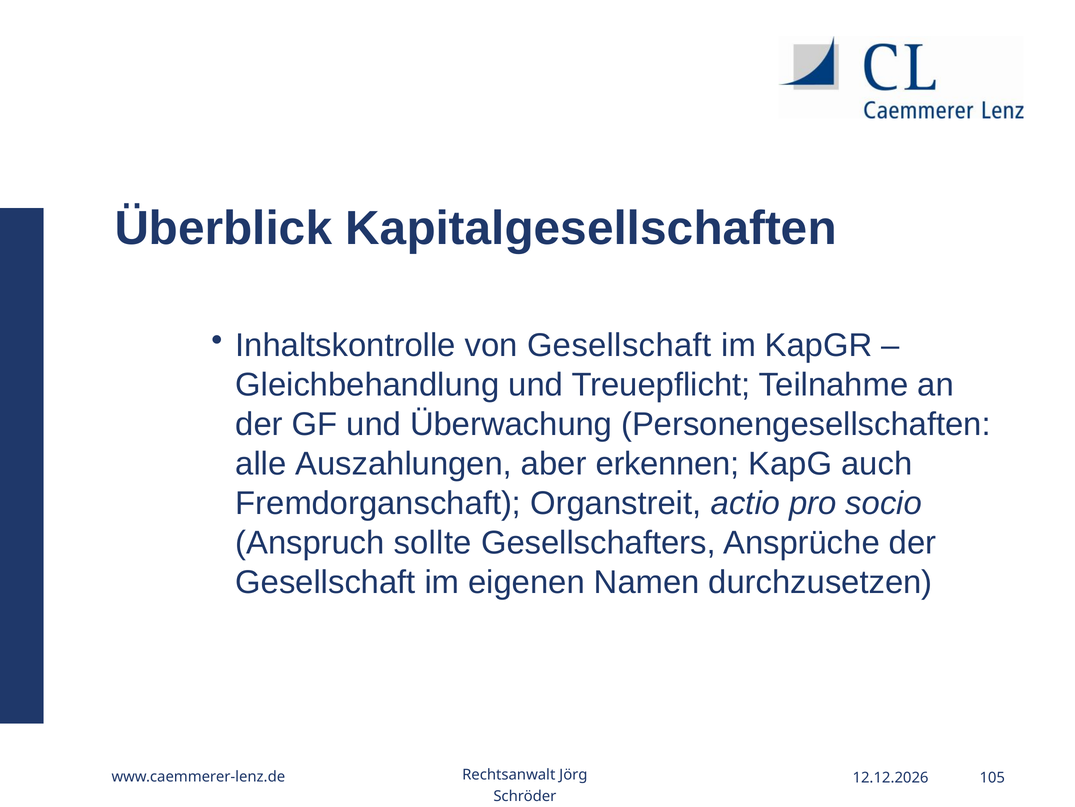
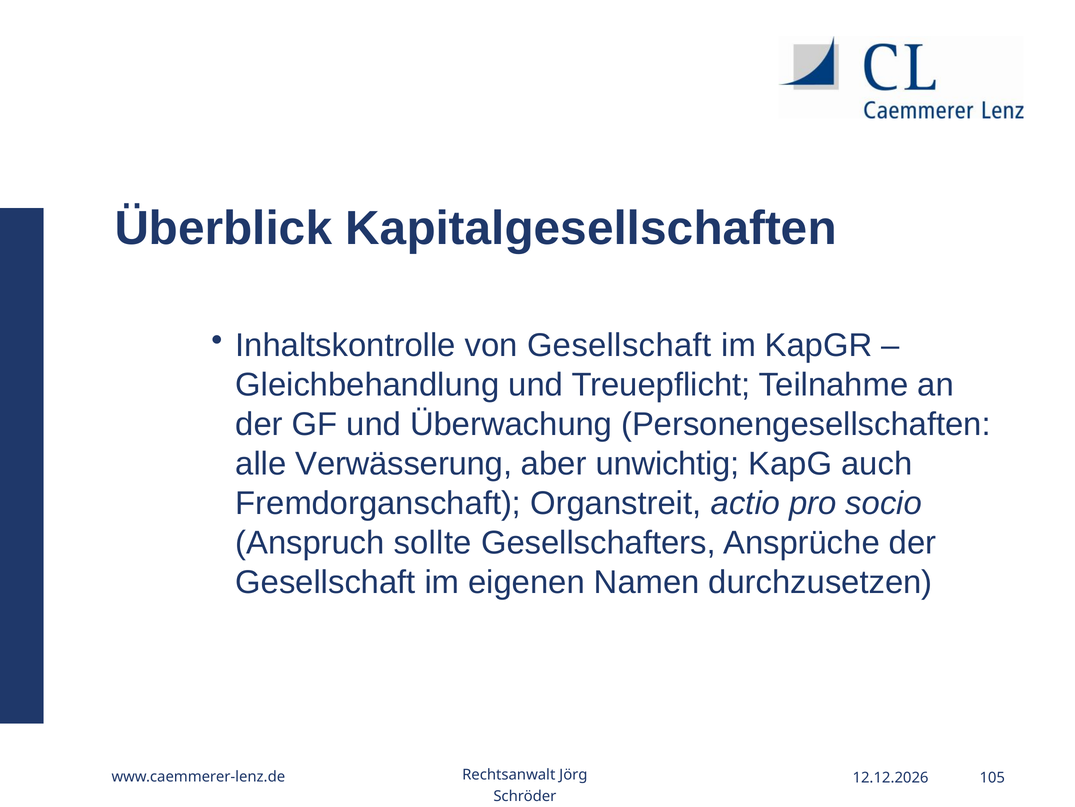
Auszahlungen: Auszahlungen -> Verwässerung
erkennen: erkennen -> unwichtig
